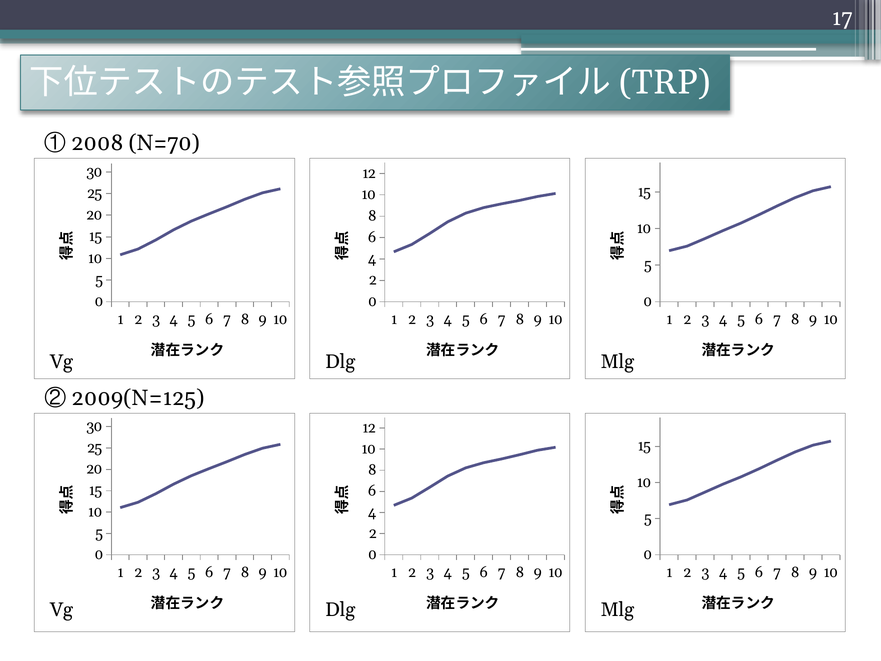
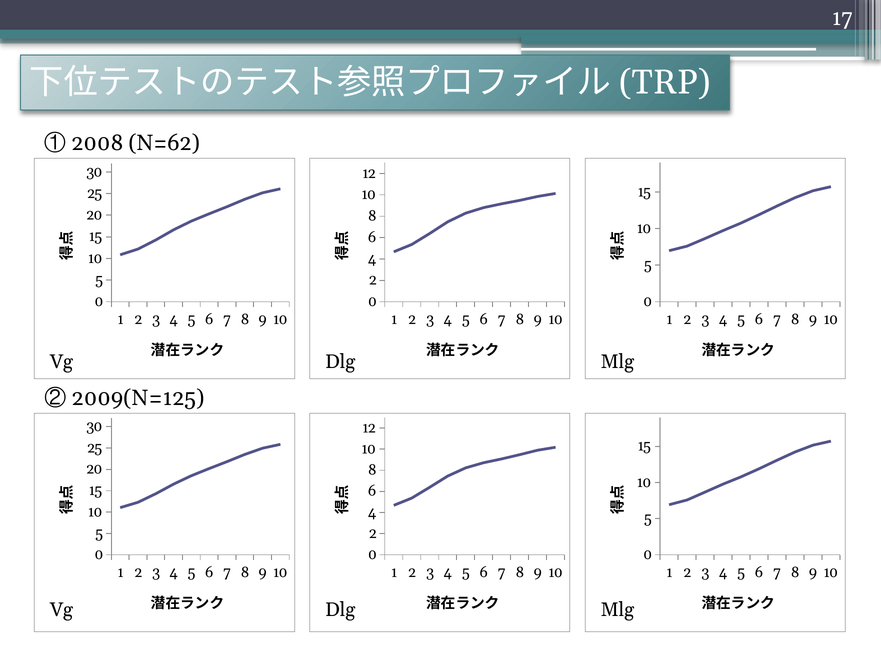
N=70: N=70 -> N=62
